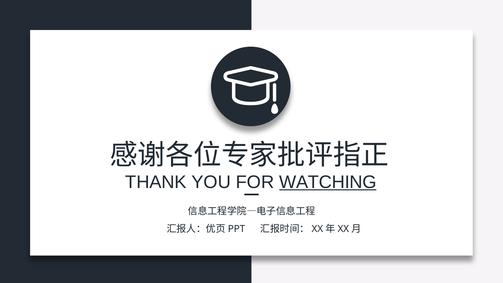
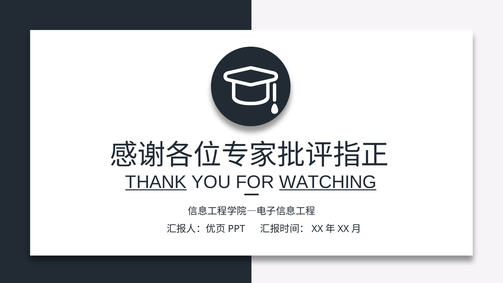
THANK underline: none -> present
